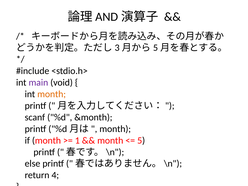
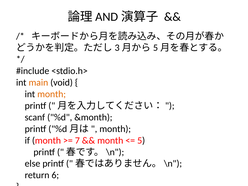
main colour: purple -> orange
1: 1 -> 7
4: 4 -> 6
